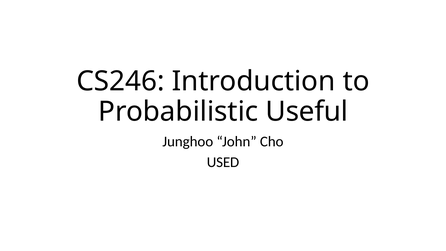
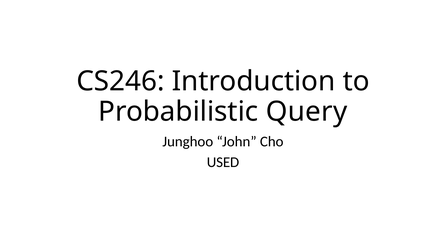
Useful: Useful -> Query
